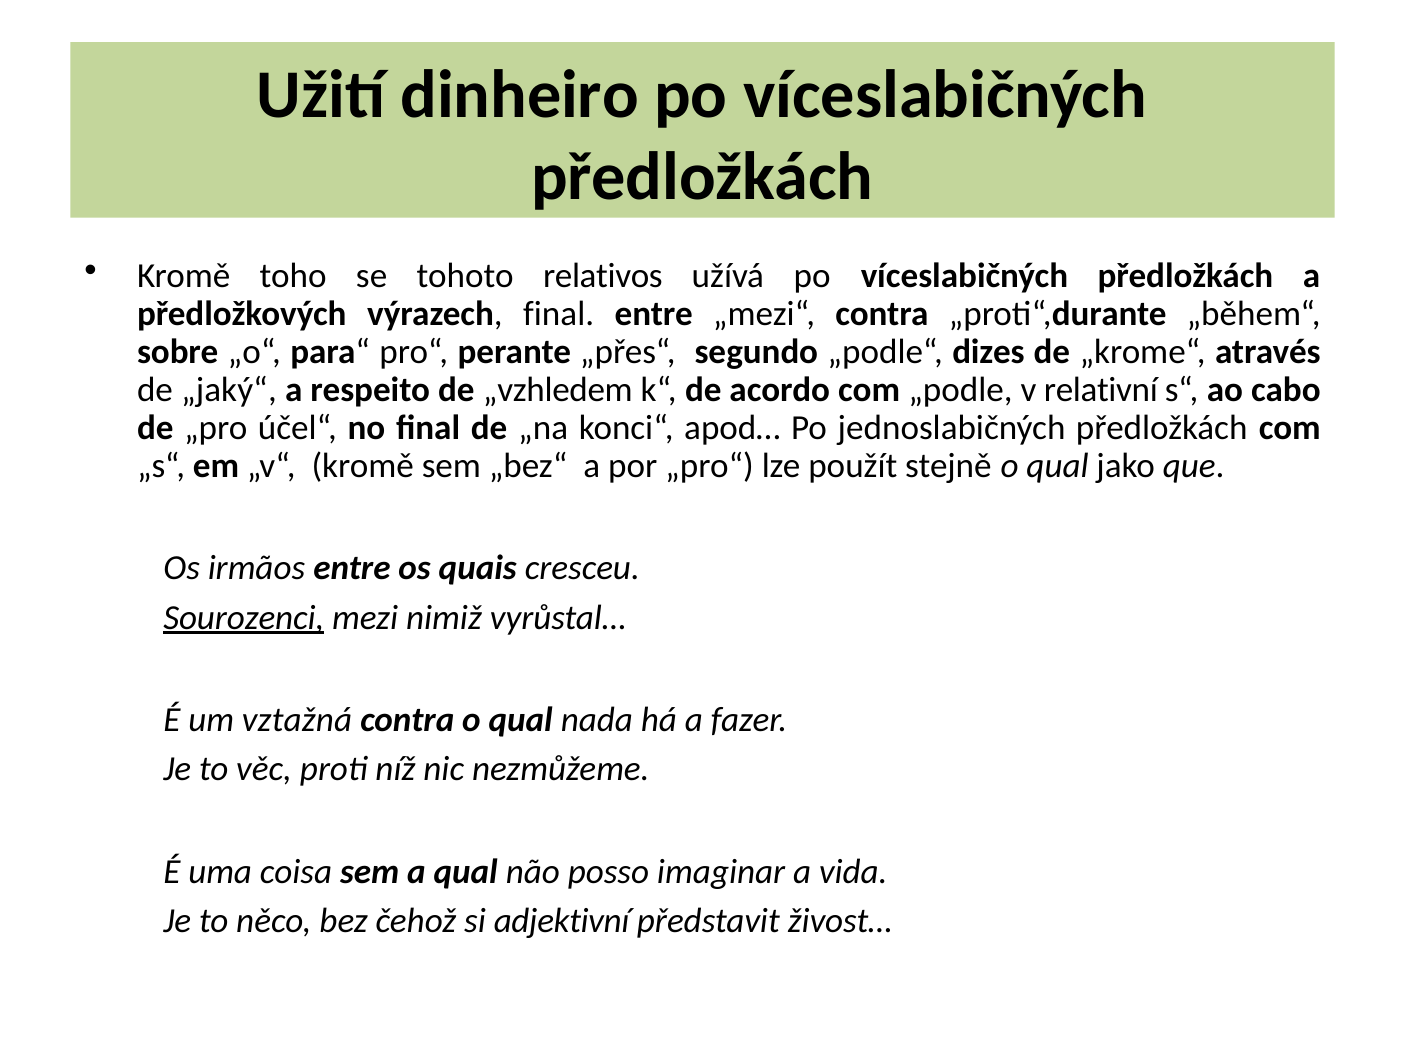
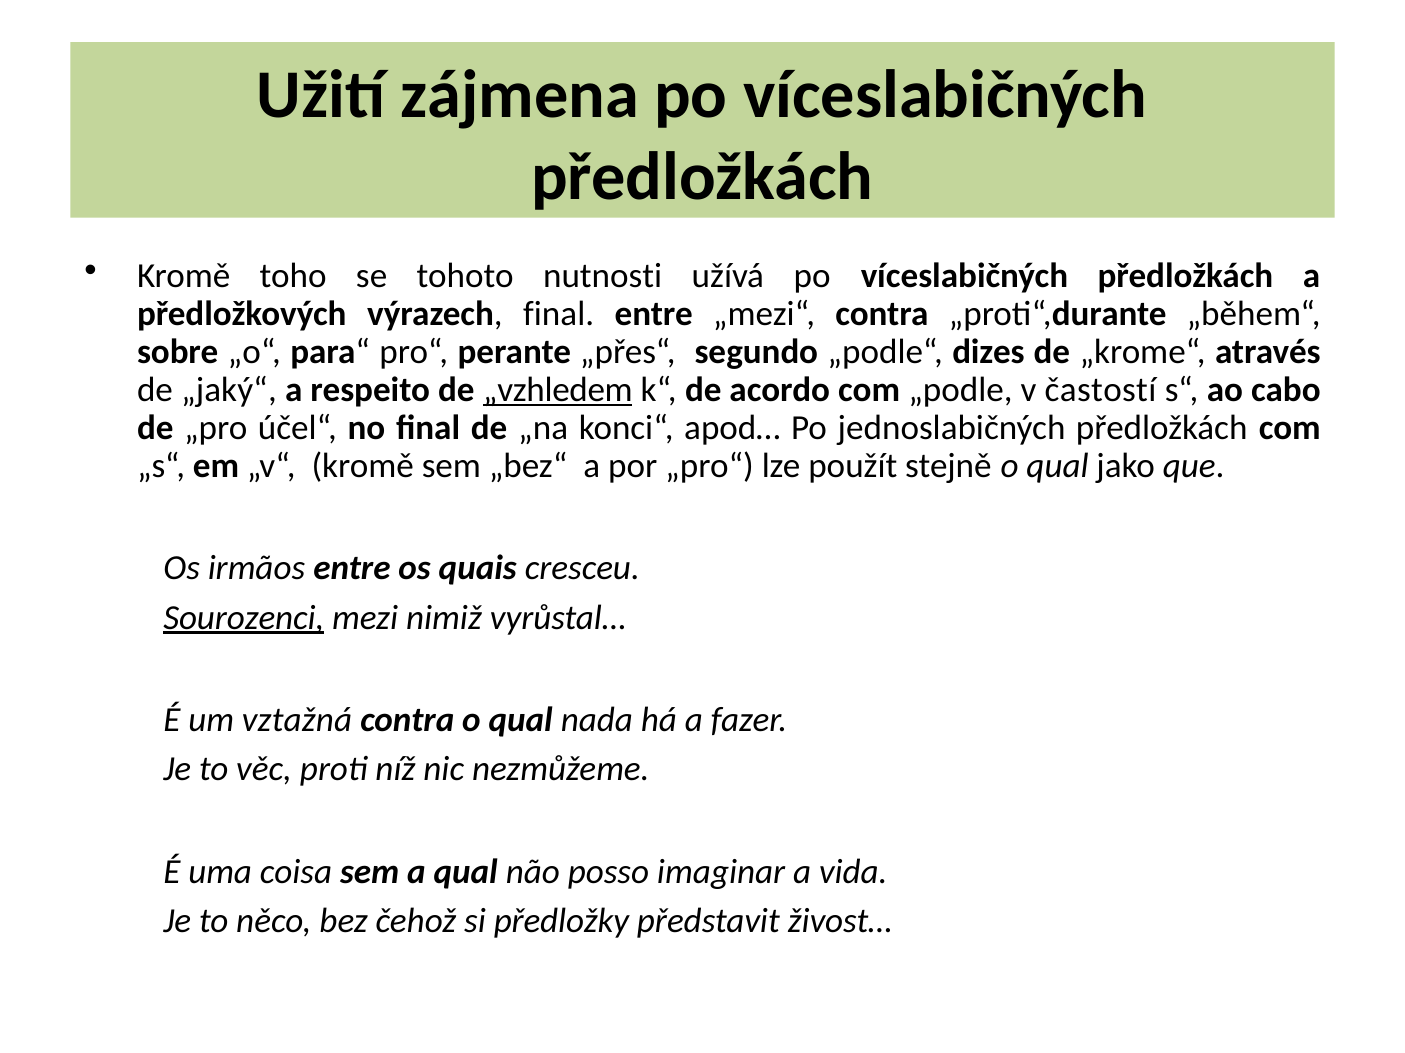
dinheiro: dinheiro -> zájmena
relativos: relativos -> nutnosti
„vzhledem underline: none -> present
relativní: relativní -> častostí
adjektivní: adjektivní -> předložky
